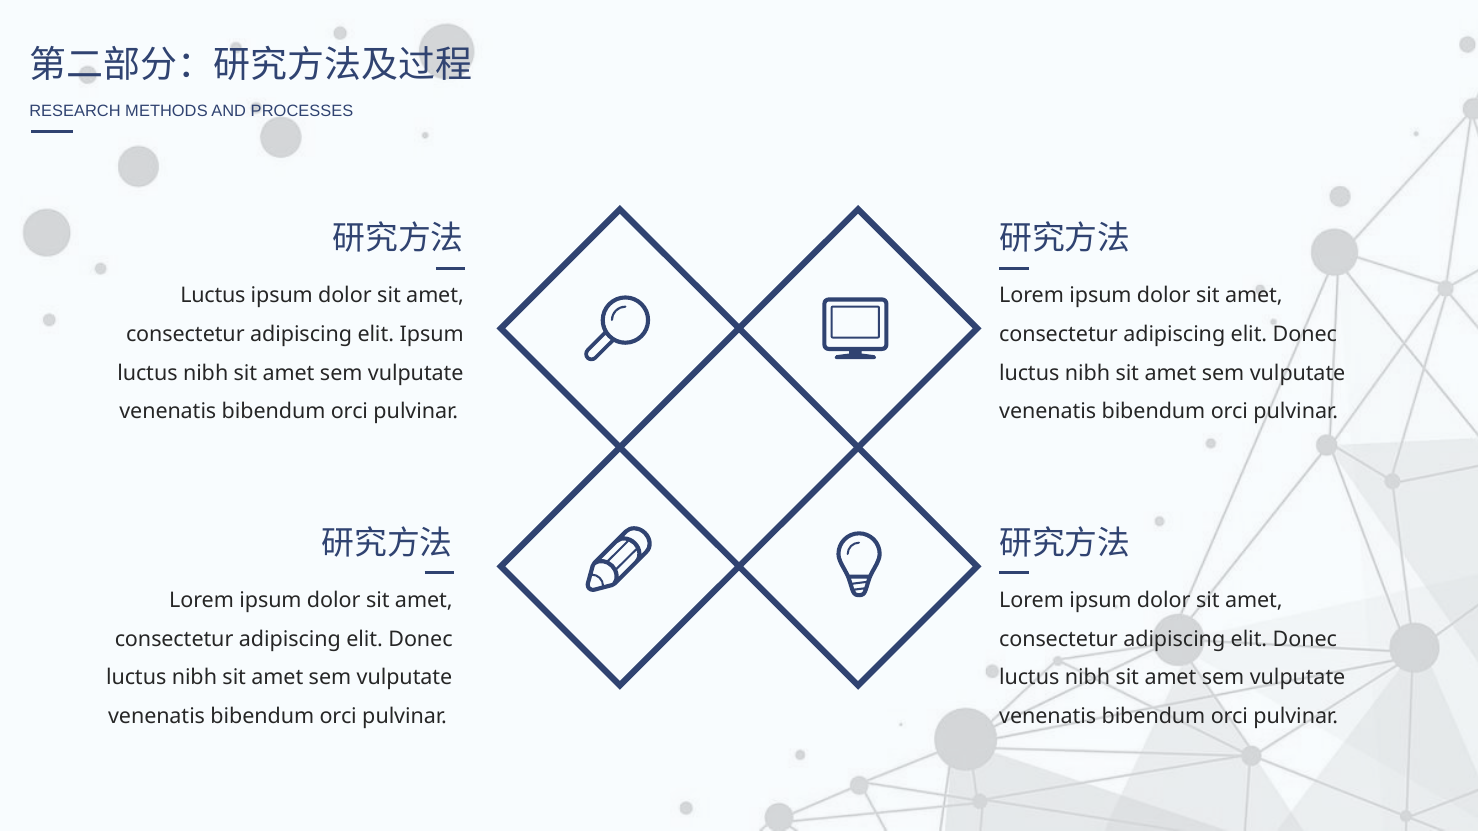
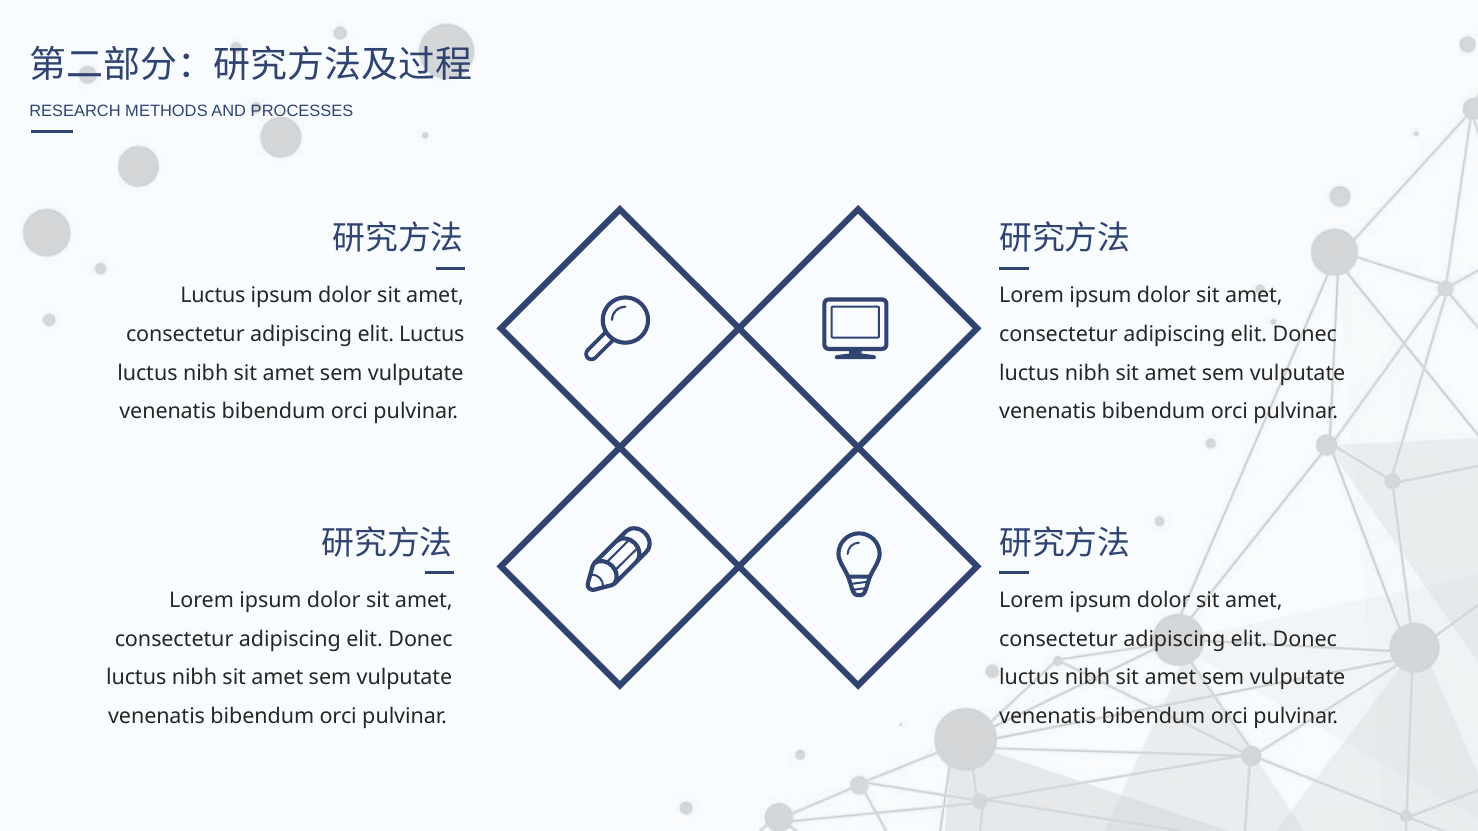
elit Ipsum: Ipsum -> Luctus
